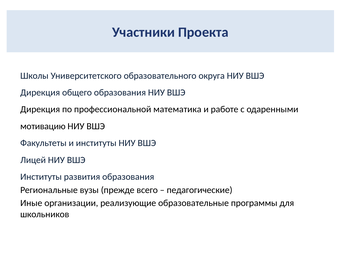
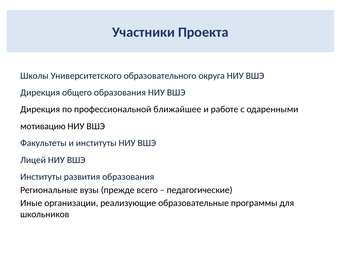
математика: математика -> ближайшее
